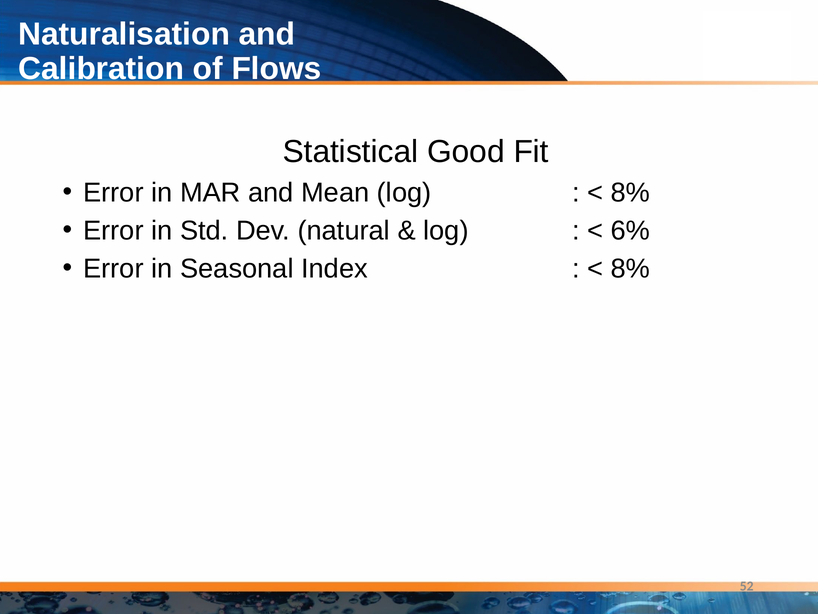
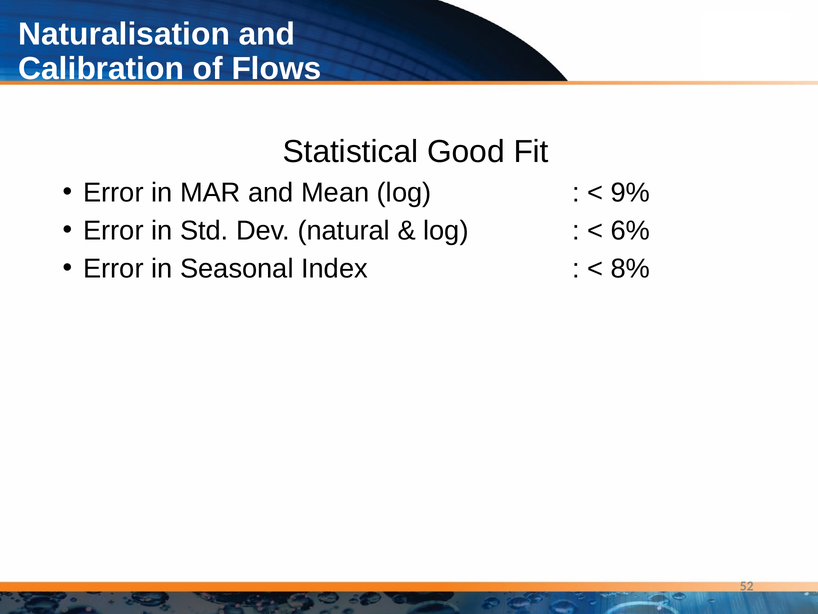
8% at (630, 192): 8% -> 9%
